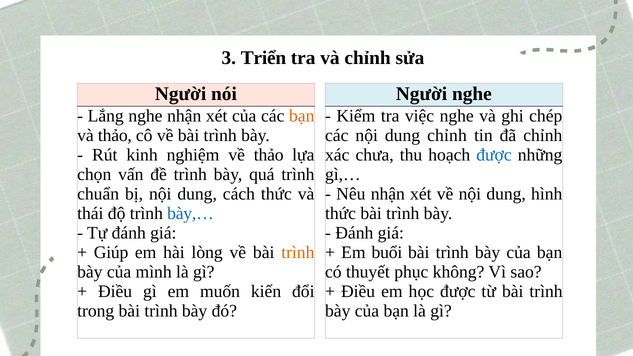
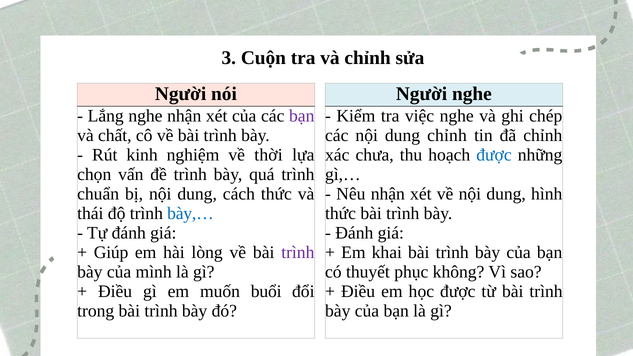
Triển: Triển -> Cuộn
bạn at (302, 116) colour: orange -> purple
và thảo: thảo -> chất
về thảo: thảo -> thời
trình at (298, 252) colour: orange -> purple
buổi: buổi -> khai
kiến: kiến -> buổi
